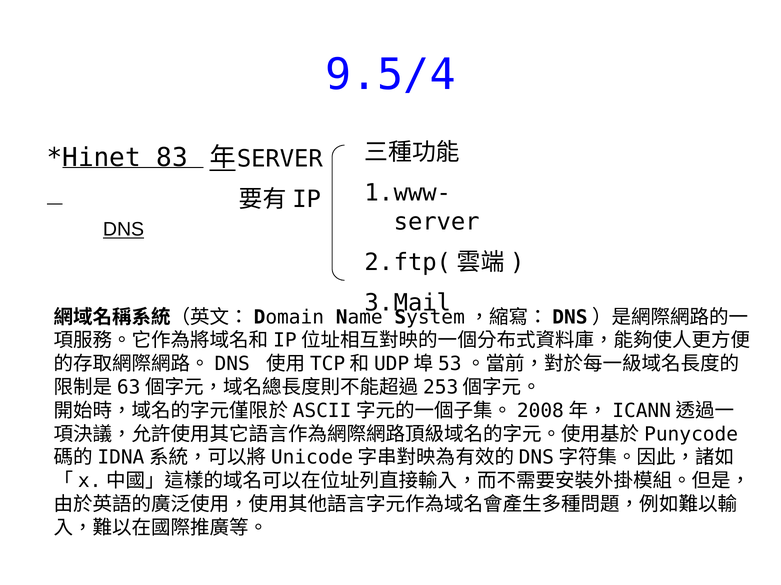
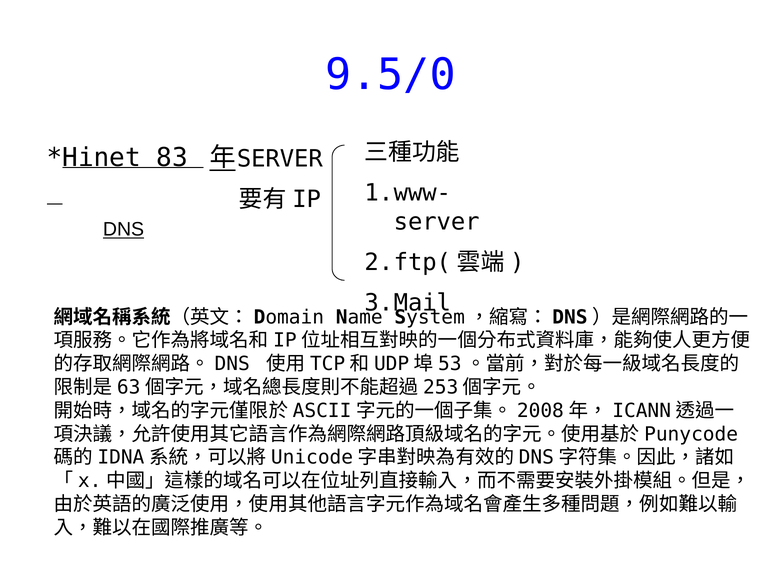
9.5/4: 9.5/4 -> 9.5/0
